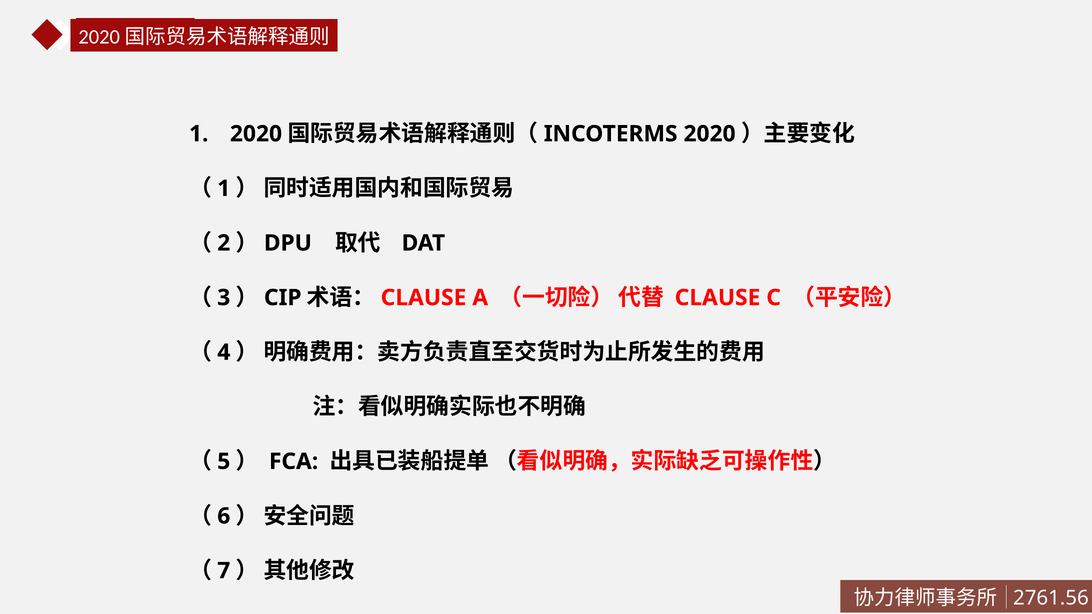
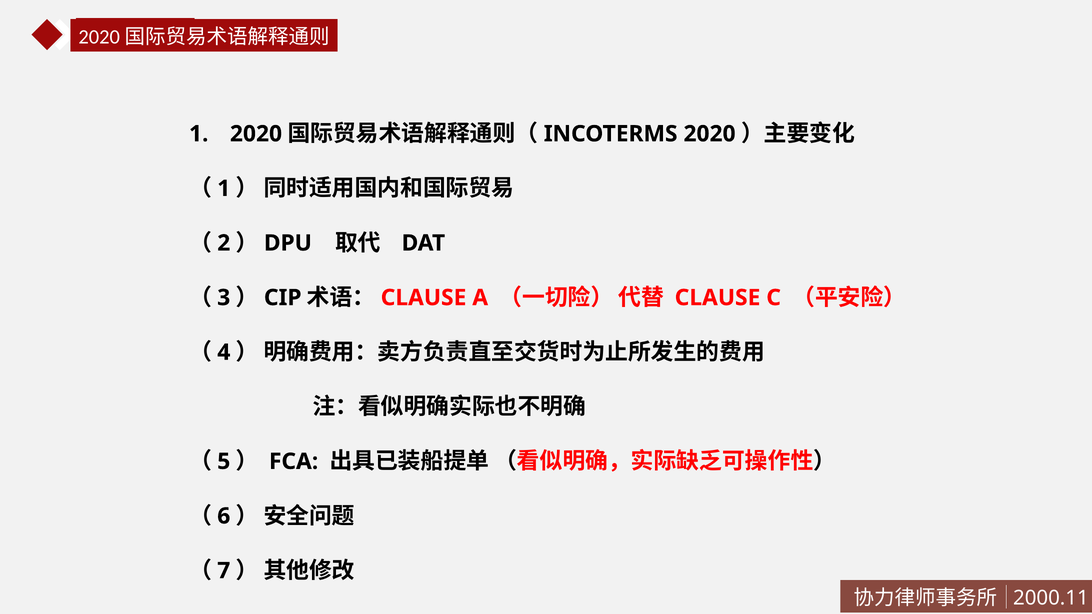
2761.56: 2761.56 -> 2000.11
